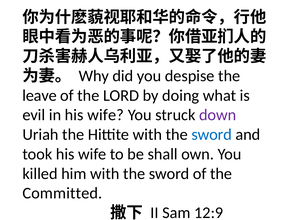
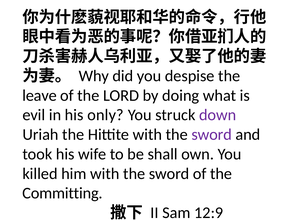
in his wife: wife -> only
sword at (212, 134) colour: blue -> purple
Committed: Committed -> Committing
